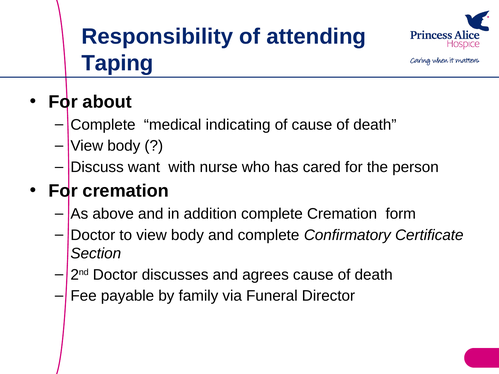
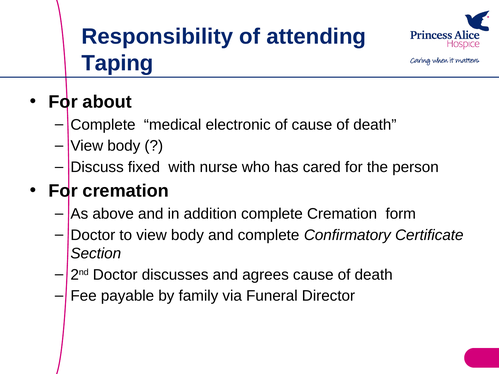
indicating: indicating -> electronic
want: want -> fixed
